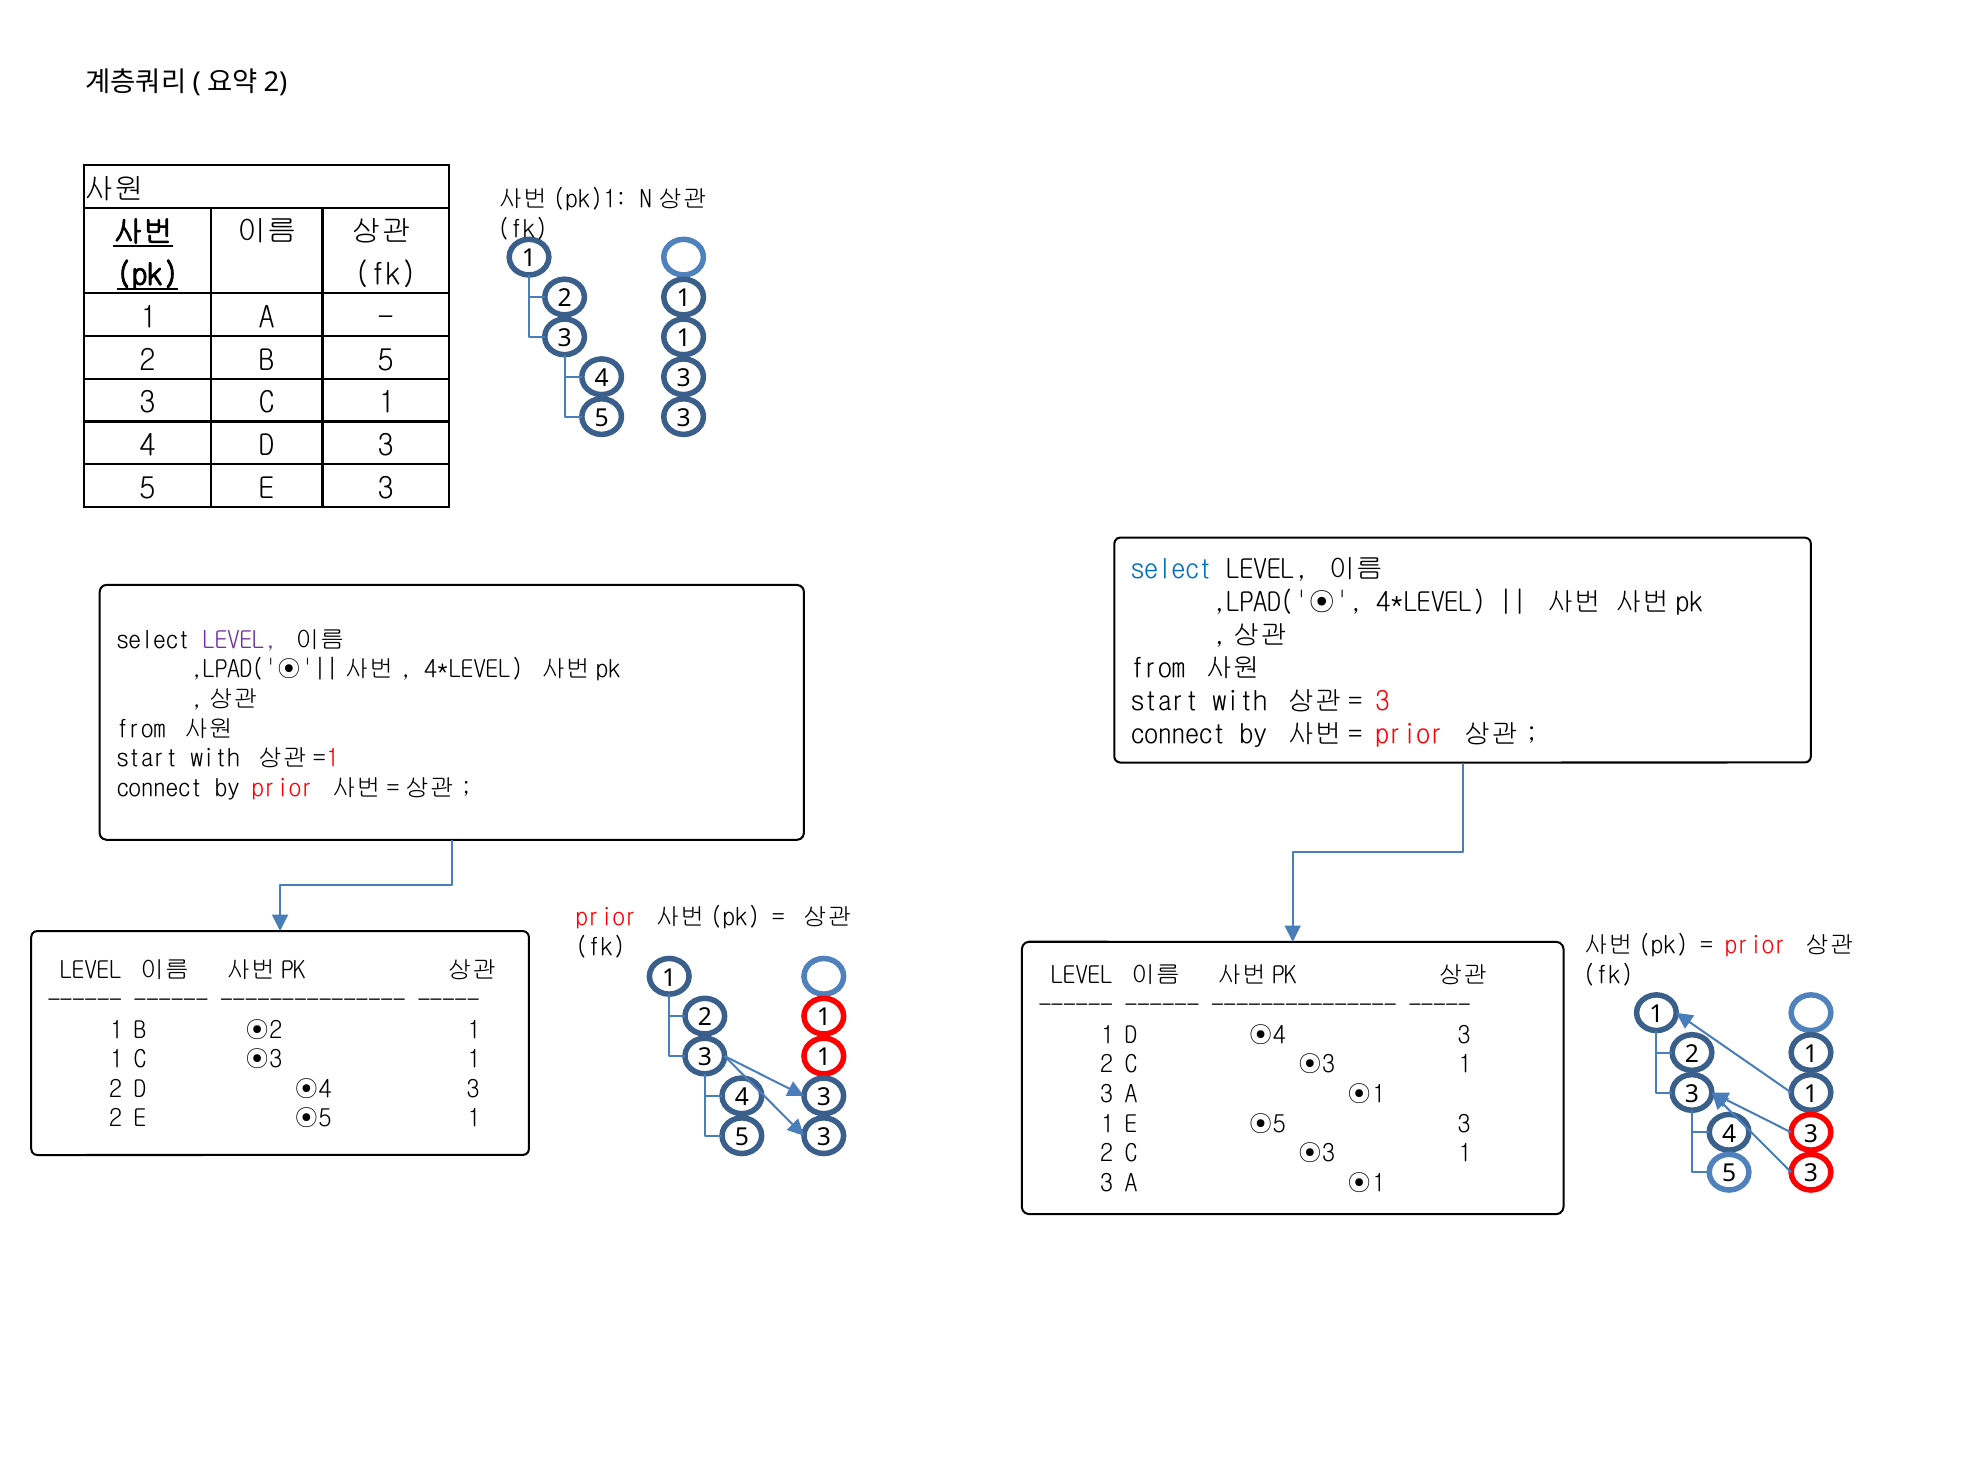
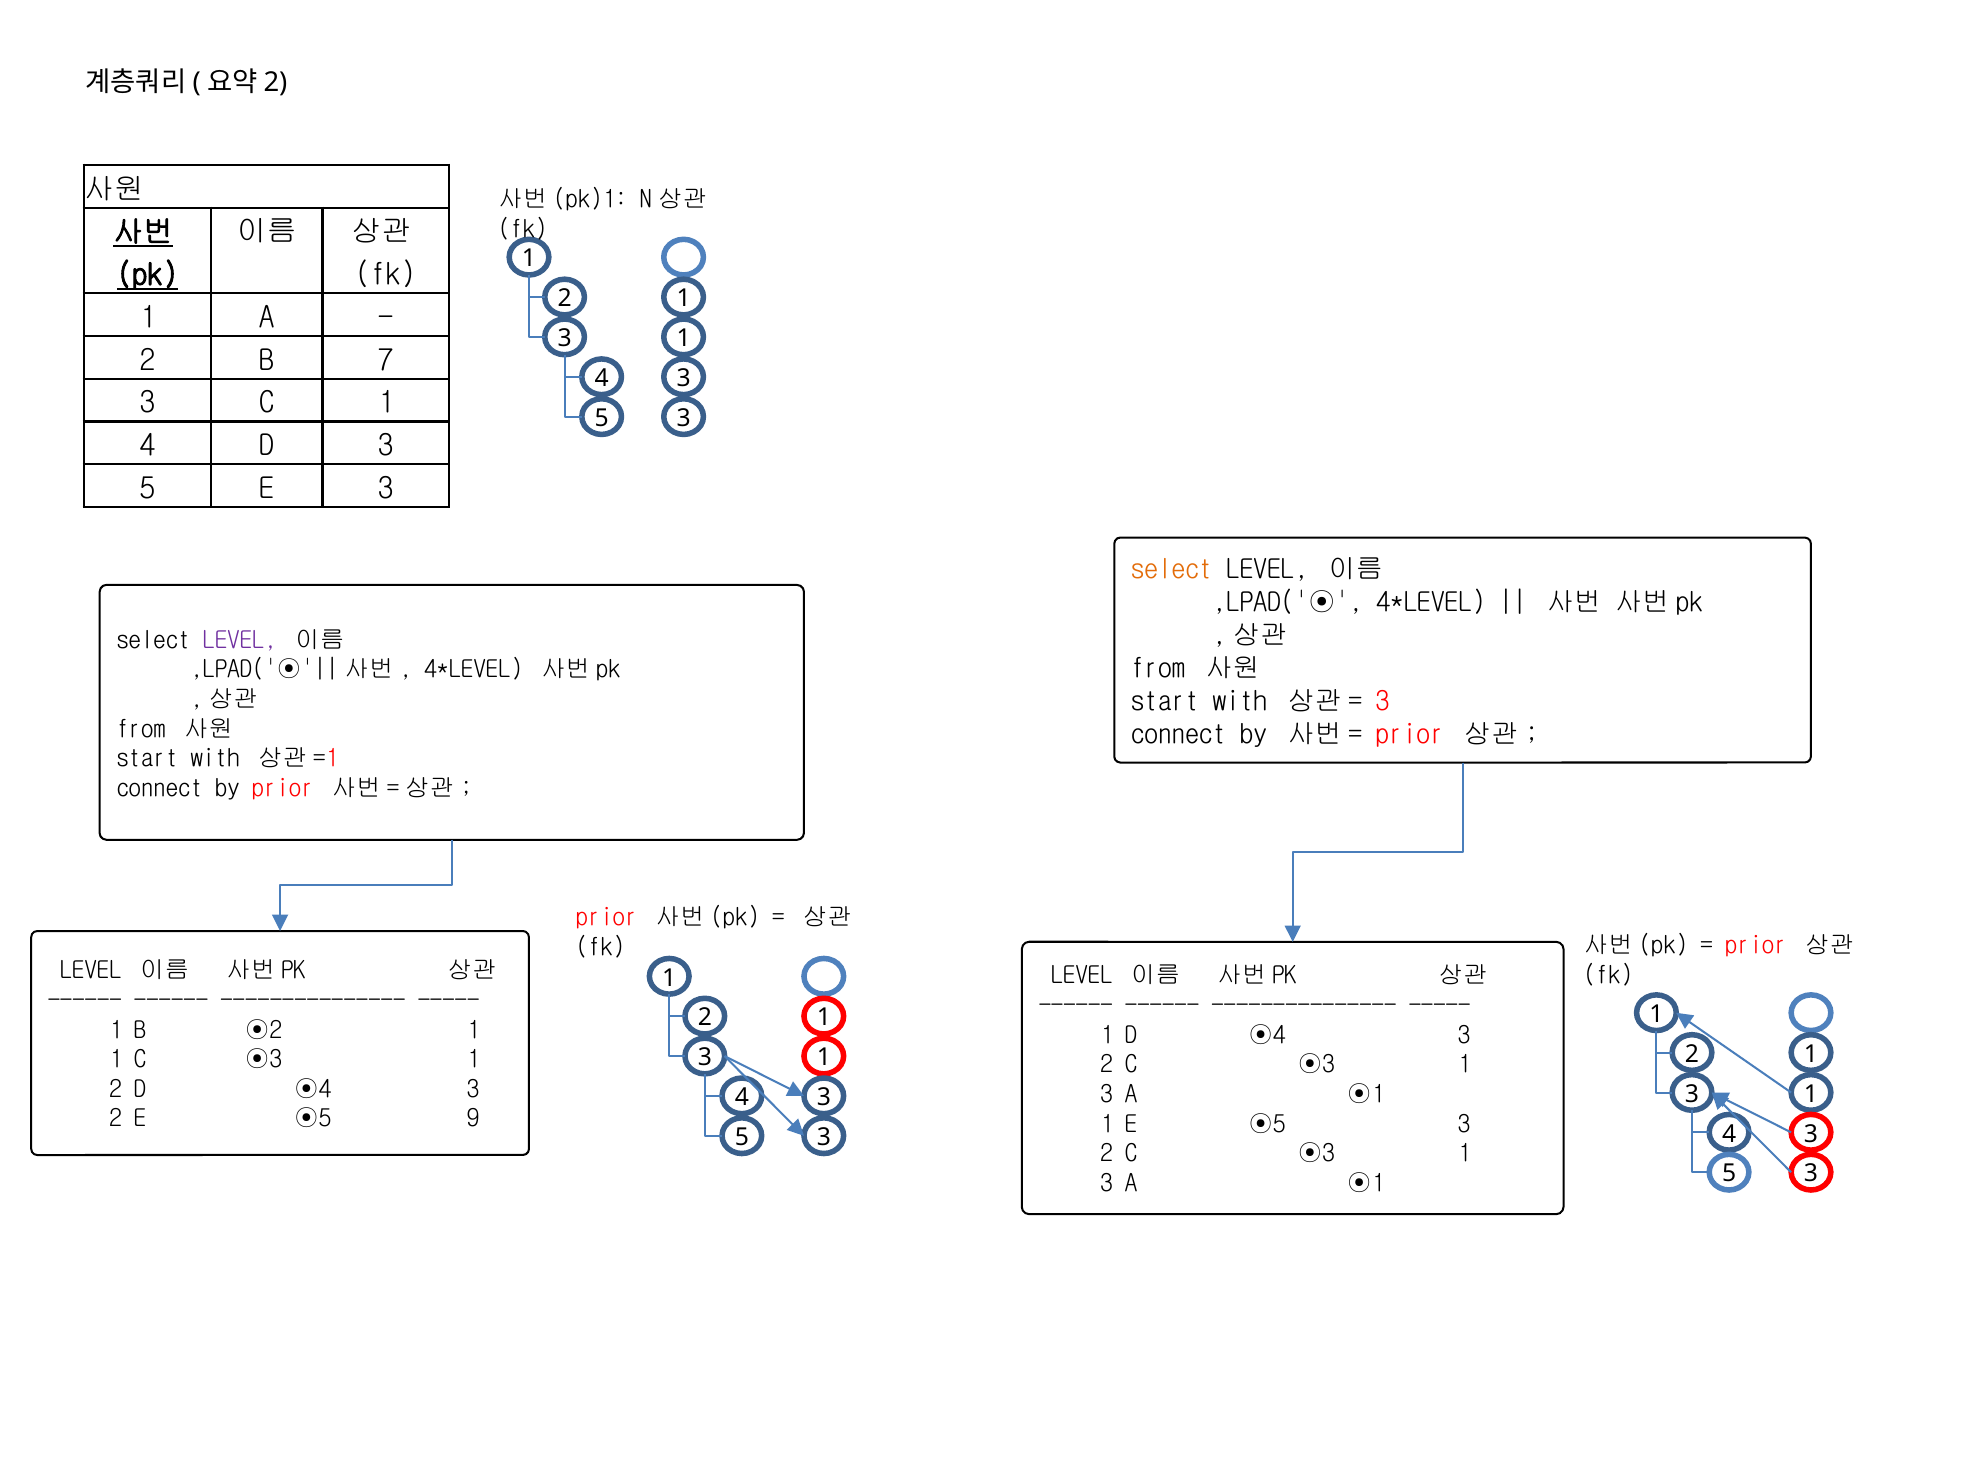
B 5: 5 -> 7
select at (1172, 570) colour: blue -> orange
⊙5 1: 1 -> 9
